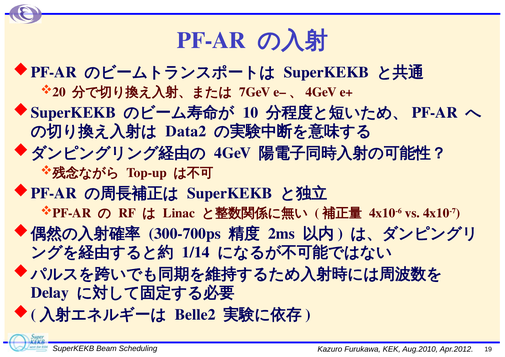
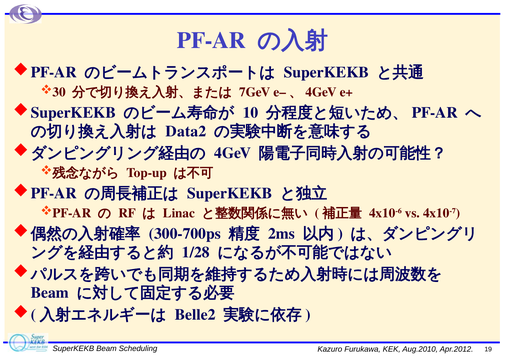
20: 20 -> 30
1/14: 1/14 -> 1/28
Delay at (50, 293): Delay -> Beam
